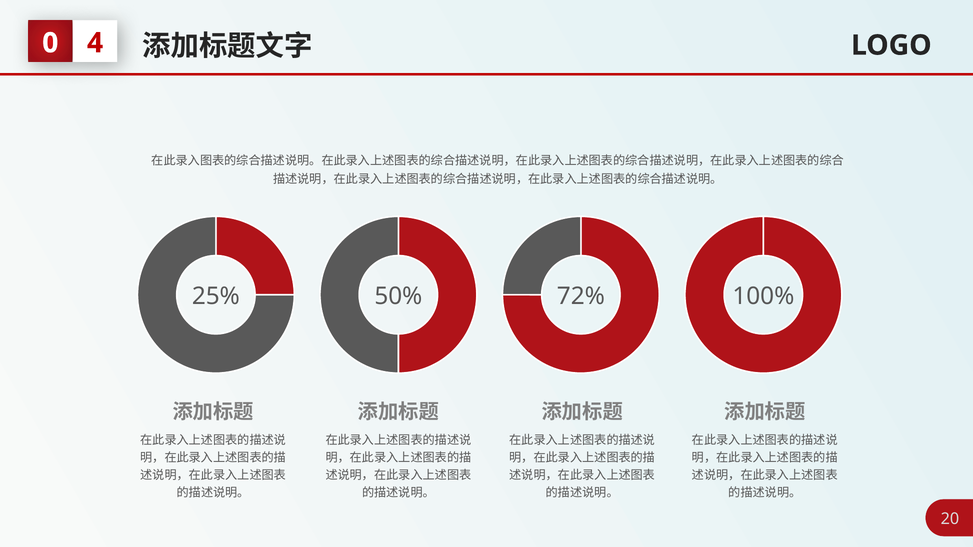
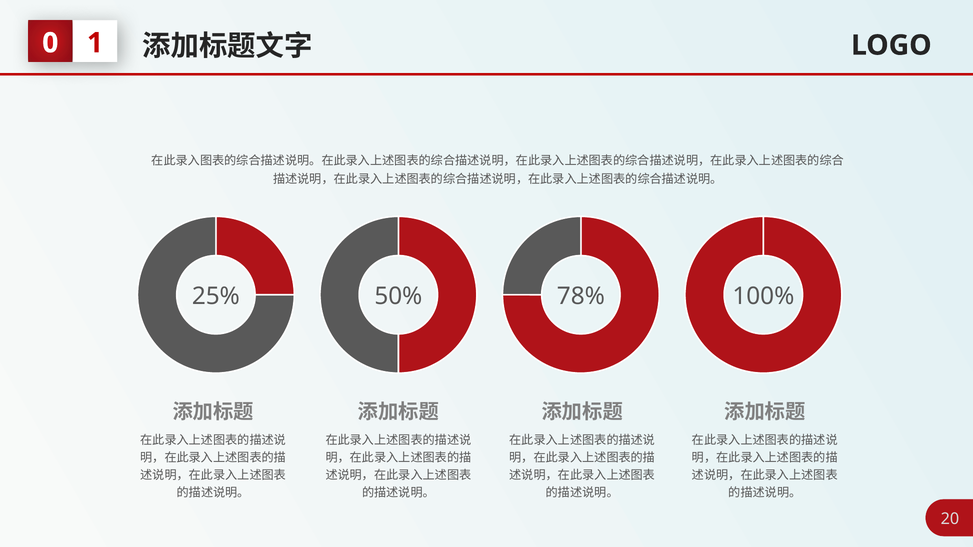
4: 4 -> 1
72%: 72% -> 78%
